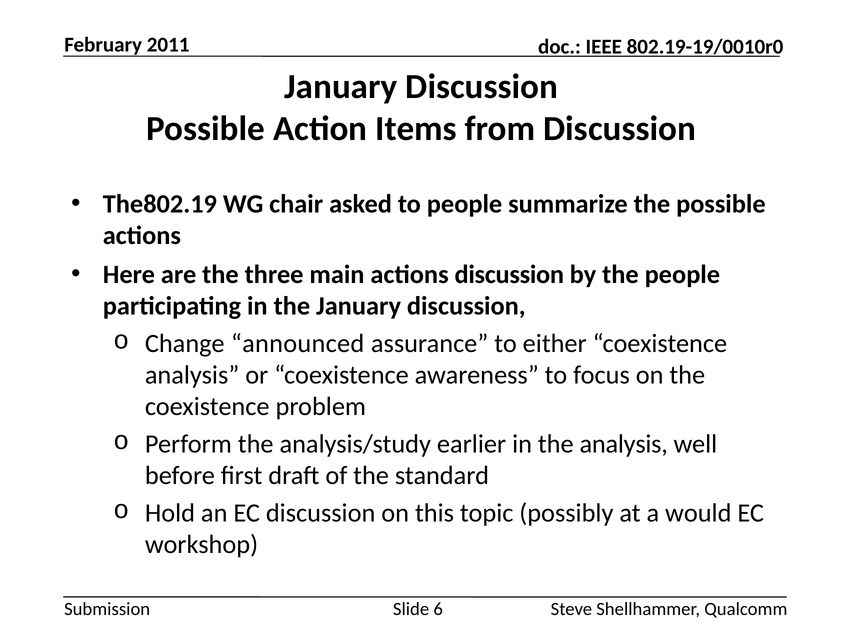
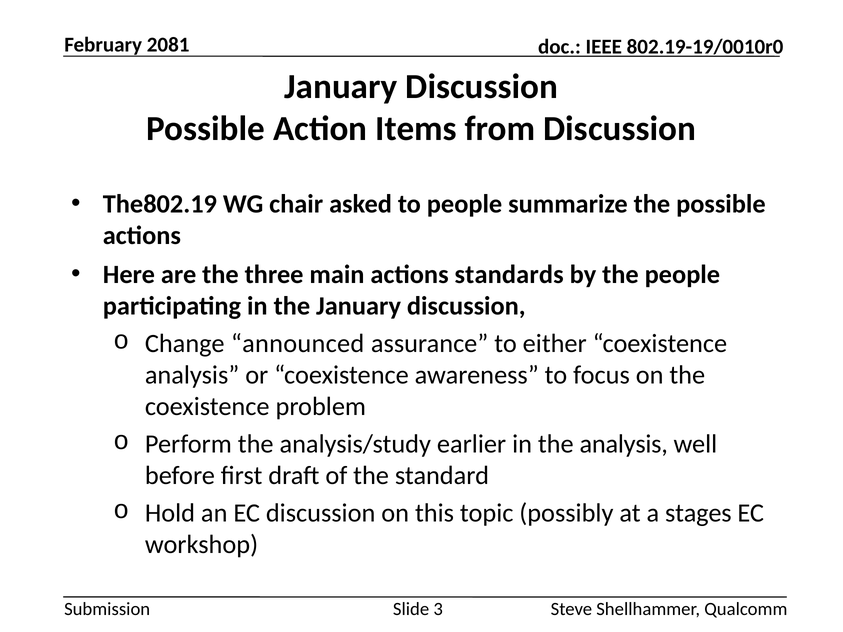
2011: 2011 -> 2081
actions discussion: discussion -> standards
would: would -> stages
6: 6 -> 3
